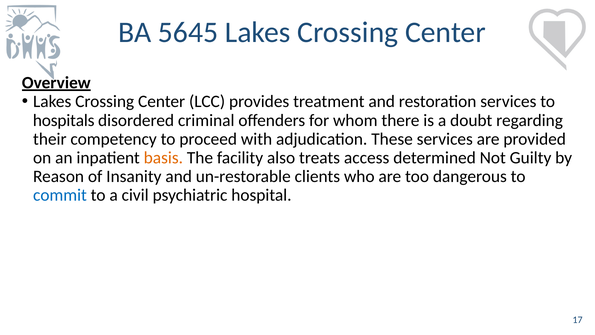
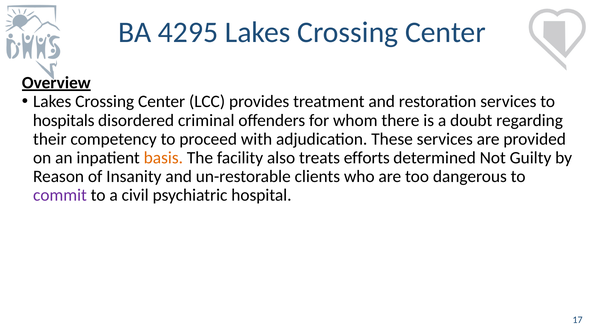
5645: 5645 -> 4295
access: access -> efforts
commit colour: blue -> purple
